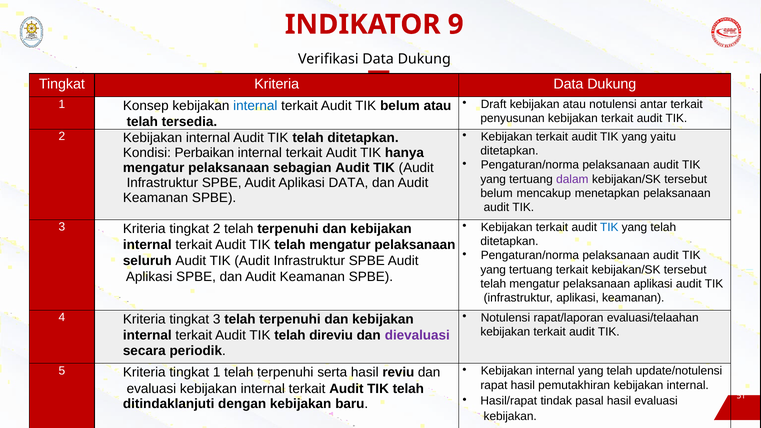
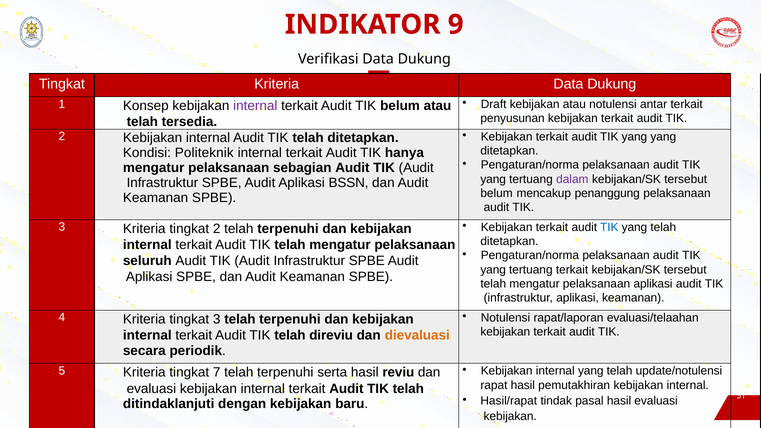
internal at (255, 106) colour: blue -> purple
yang yaitu: yaitu -> yang
Perbaikan: Perbaikan -> Politeknik
Aplikasi DATA: DATA -> BSSN
menetapkan: menetapkan -> penanggung
dievaluasi colour: purple -> orange
tingkat 1: 1 -> 7
